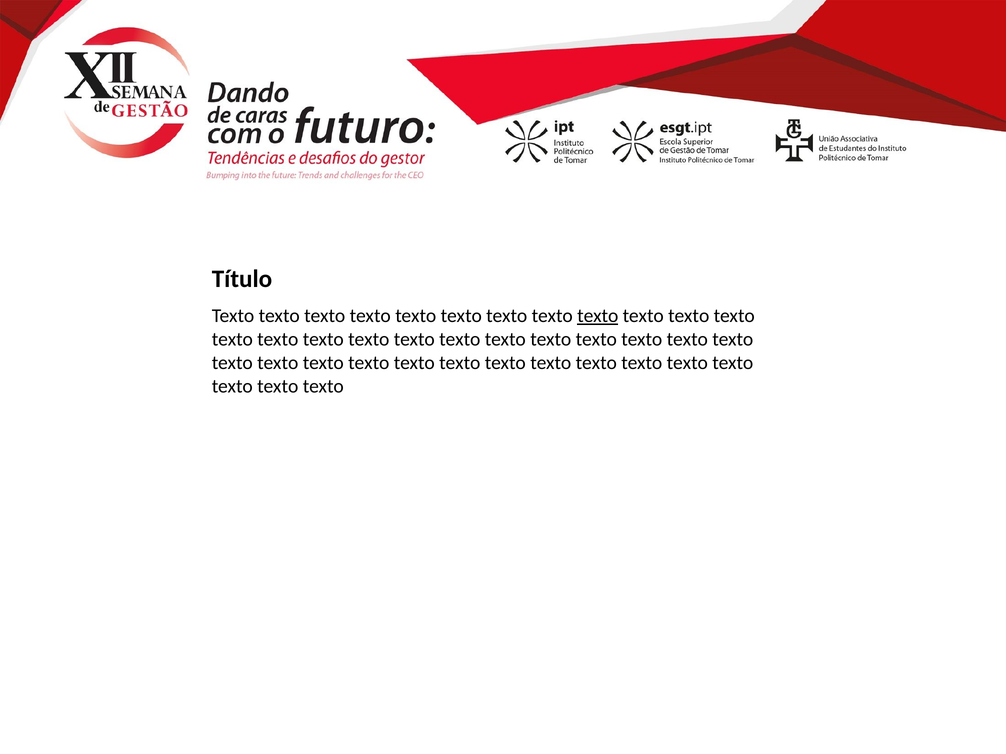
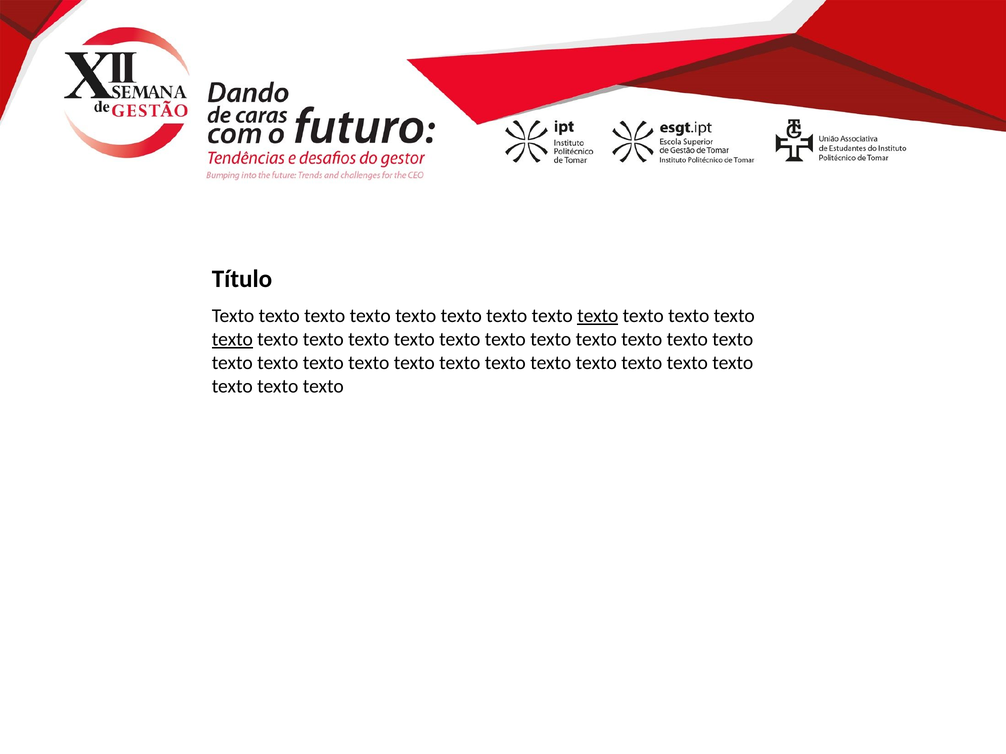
texto at (232, 340) underline: none -> present
